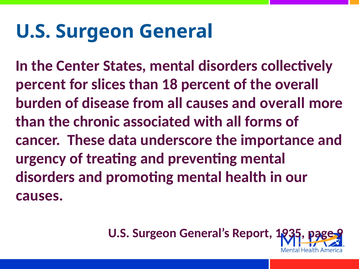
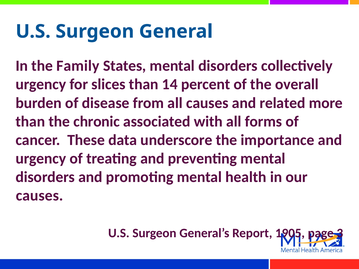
Center: Center -> Family
percent at (41, 84): percent -> urgency
18: 18 -> 14
and overall: overall -> related
1935: 1935 -> 1905
9: 9 -> 3
